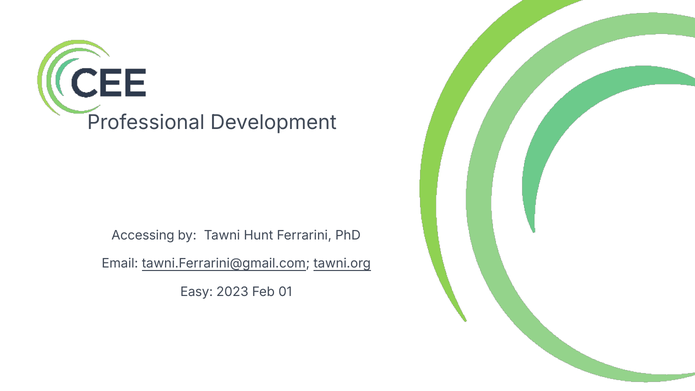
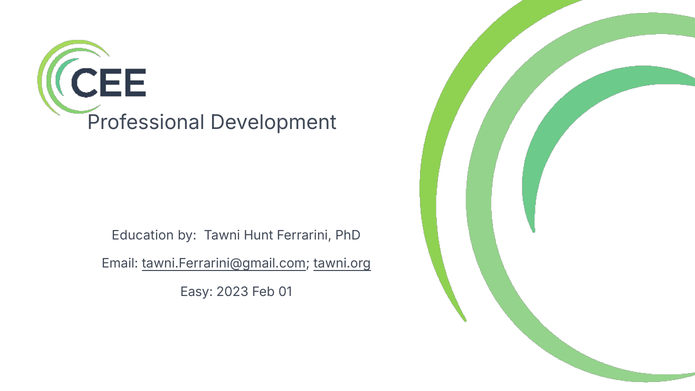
Accessing: Accessing -> Education
